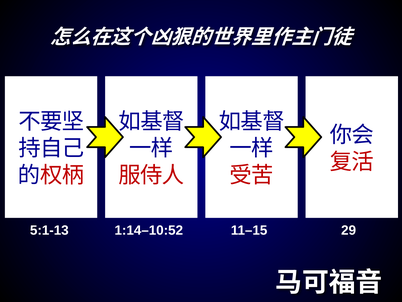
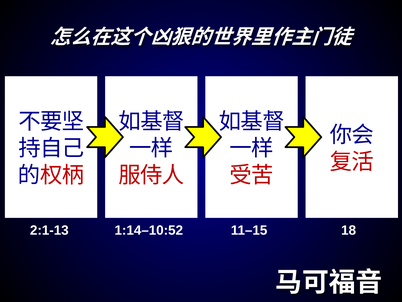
5:1-13: 5:1-13 -> 2:1-13
29: 29 -> 18
